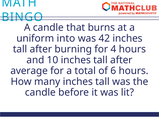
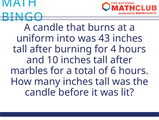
42: 42 -> 43
average: average -> marbles
